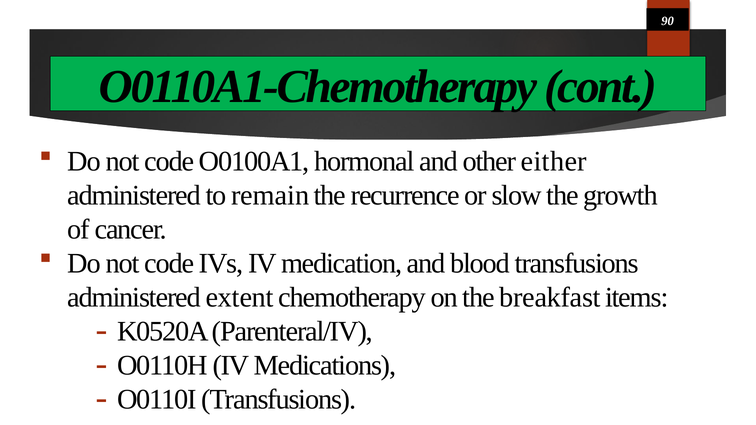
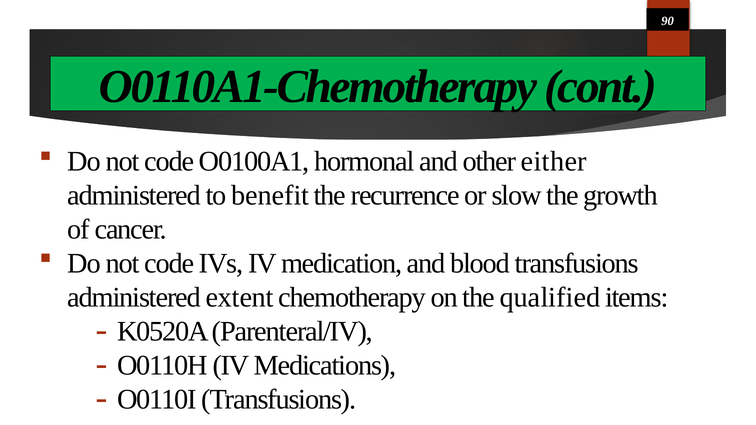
remain: remain -> benefit
breakfast: breakfast -> qualified
